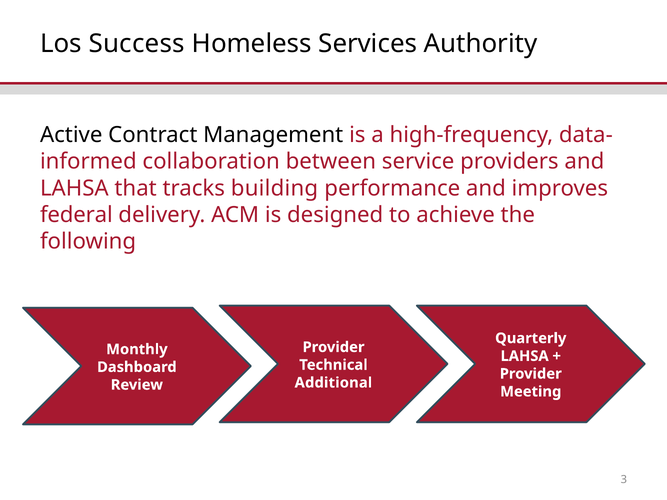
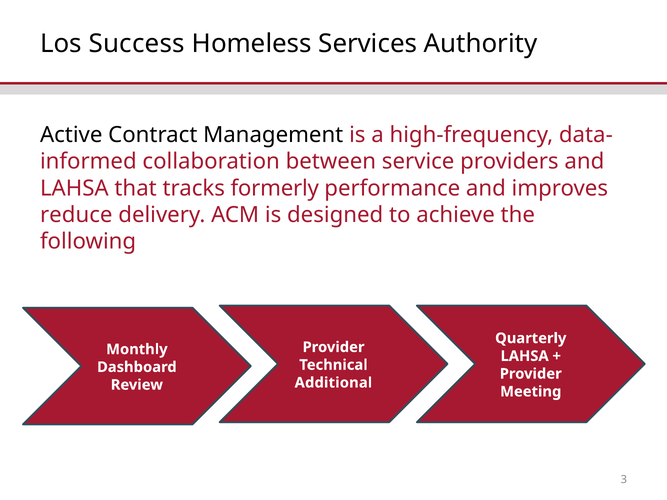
building: building -> formerly
federal: federal -> reduce
